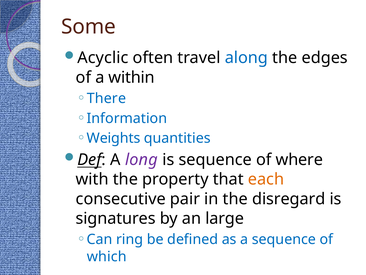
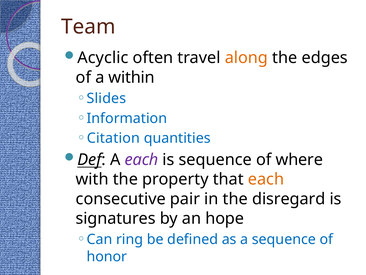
Some: Some -> Team
along colour: blue -> orange
There: There -> Slides
Weights: Weights -> Citation
A long: long -> each
large: large -> hope
which: which -> honor
